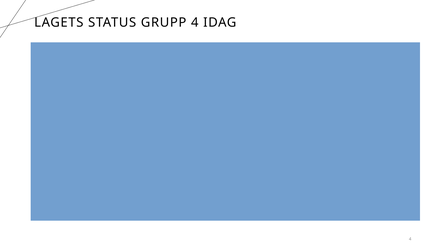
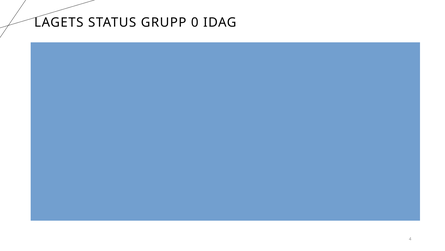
GRUPP 4: 4 -> 0
